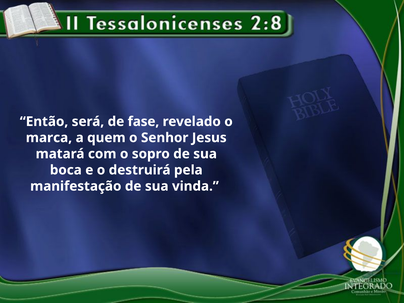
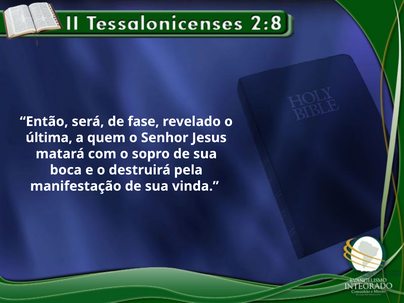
marca: marca -> última
